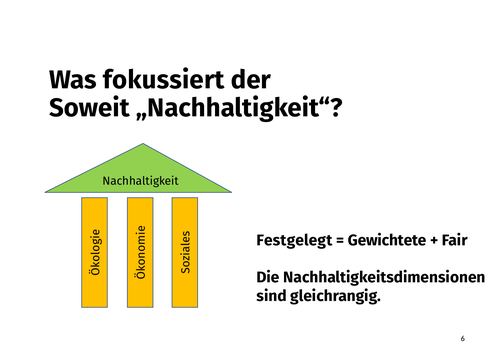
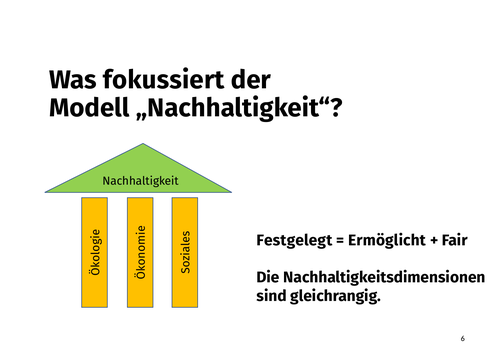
Soweit: Soweit -> Modell
Gewichtete: Gewichtete -> Ermöglicht
